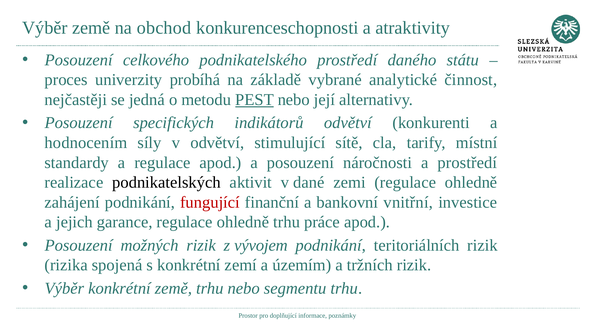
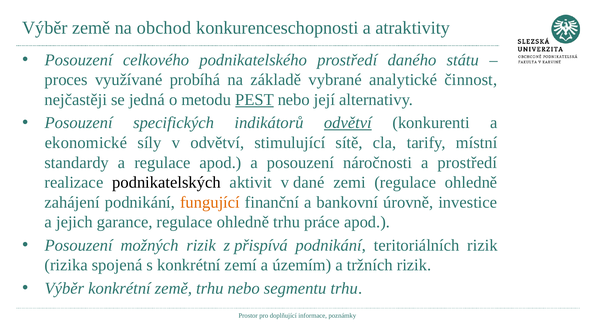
univerzity: univerzity -> využívané
odvětví at (348, 123) underline: none -> present
hodnocením: hodnocením -> ekonomické
fungující colour: red -> orange
vnitřní: vnitřní -> úrovně
vývojem: vývojem -> přispívá
